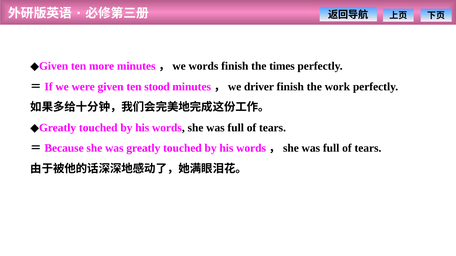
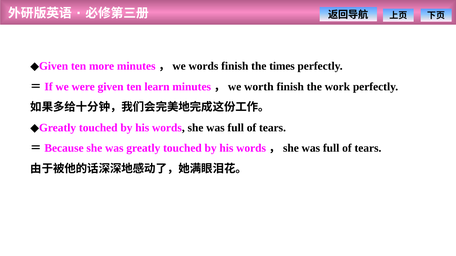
stood: stood -> learn
driver: driver -> worth
